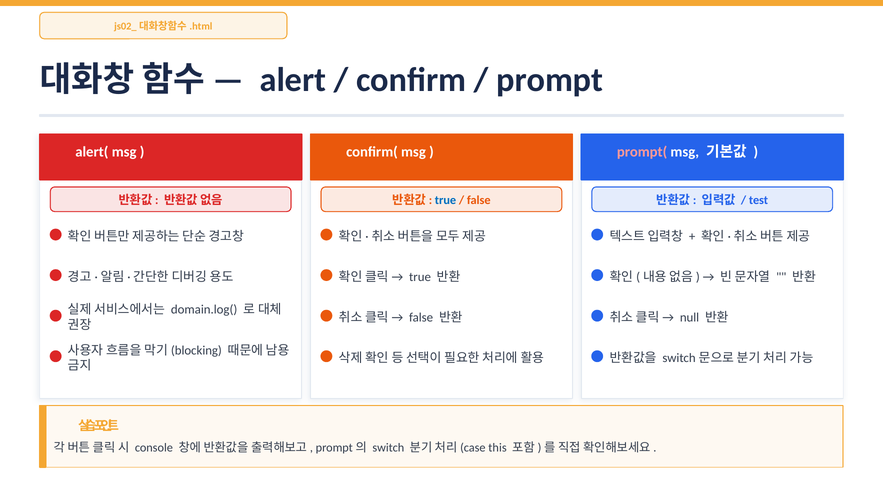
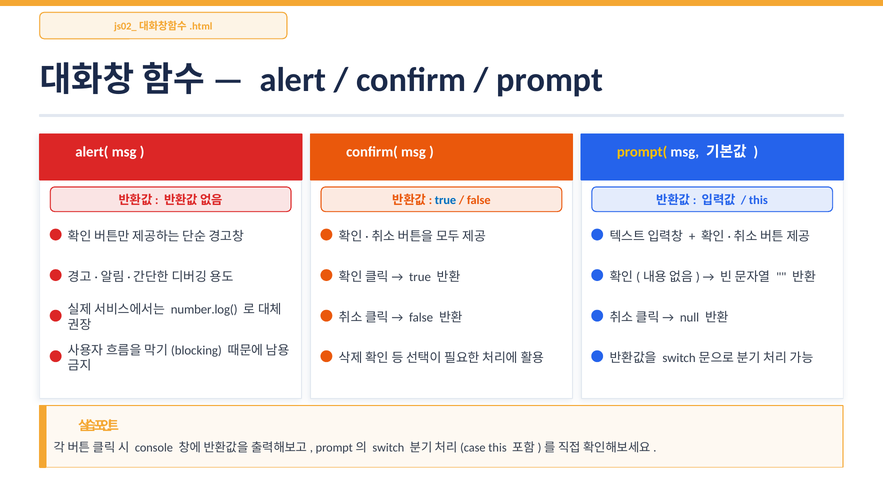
prompt( colour: pink -> yellow
test at (758, 200): test -> this
domain.log(: domain.log( -> number.log(
